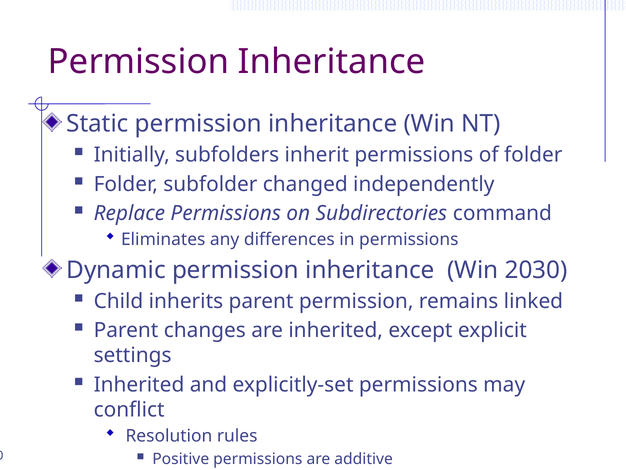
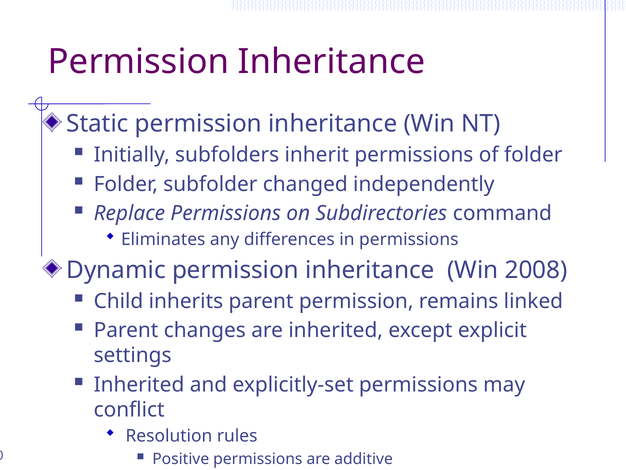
2030: 2030 -> 2008
